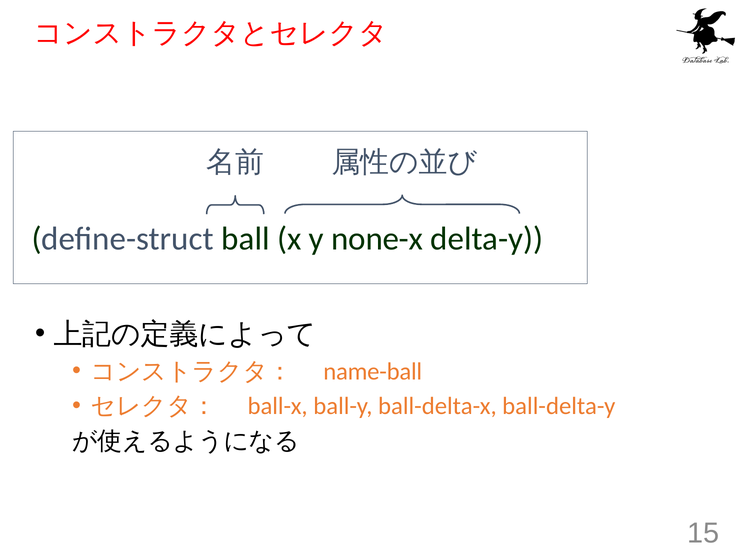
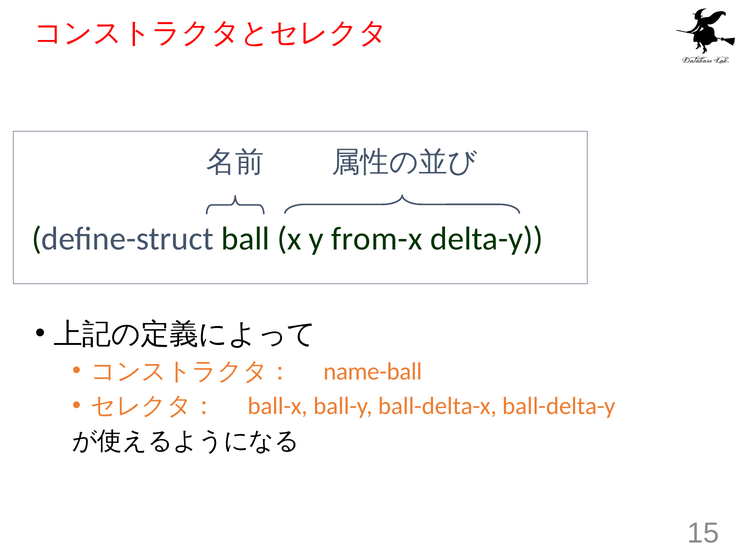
none-x: none-x -> from-x
